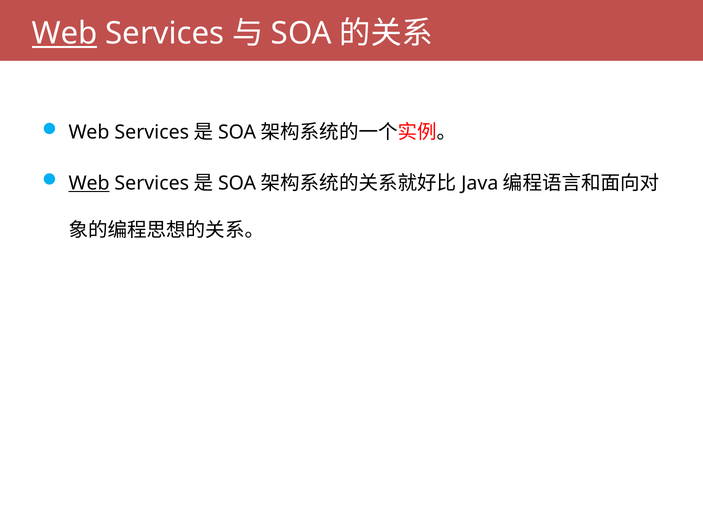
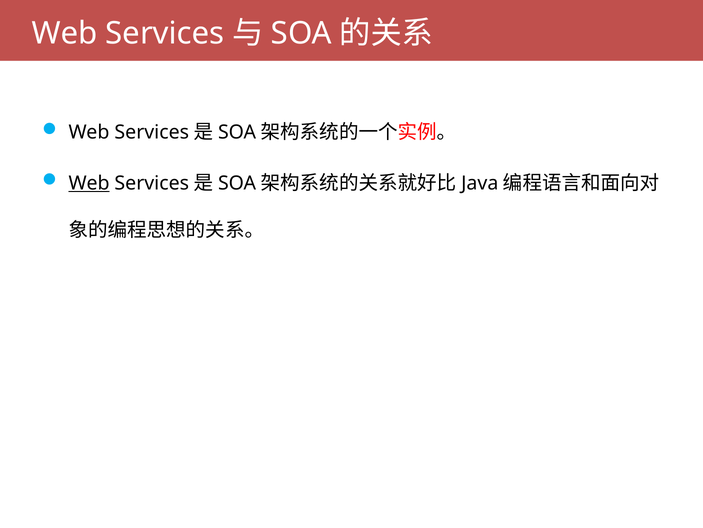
Web at (65, 33) underline: present -> none
